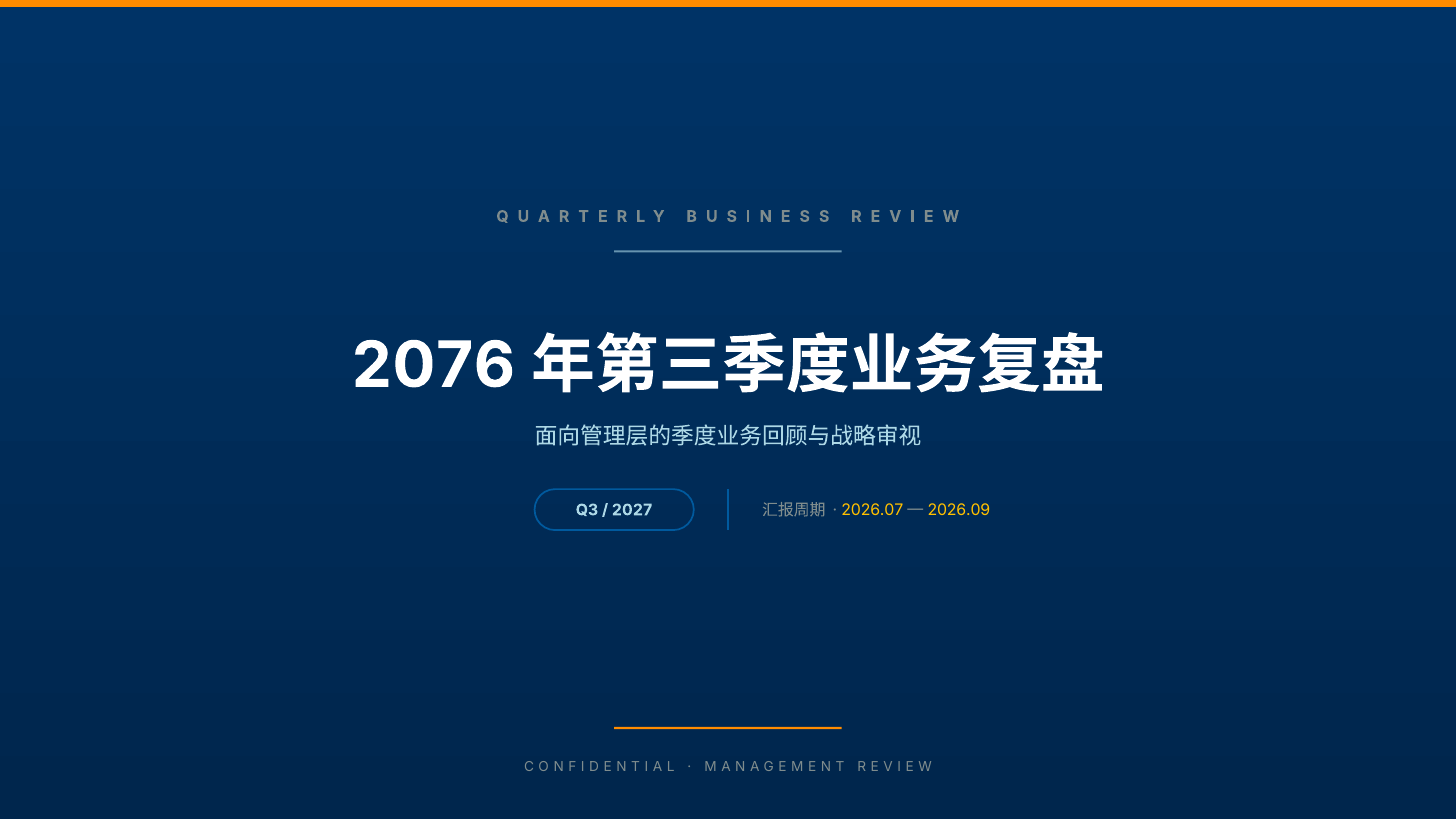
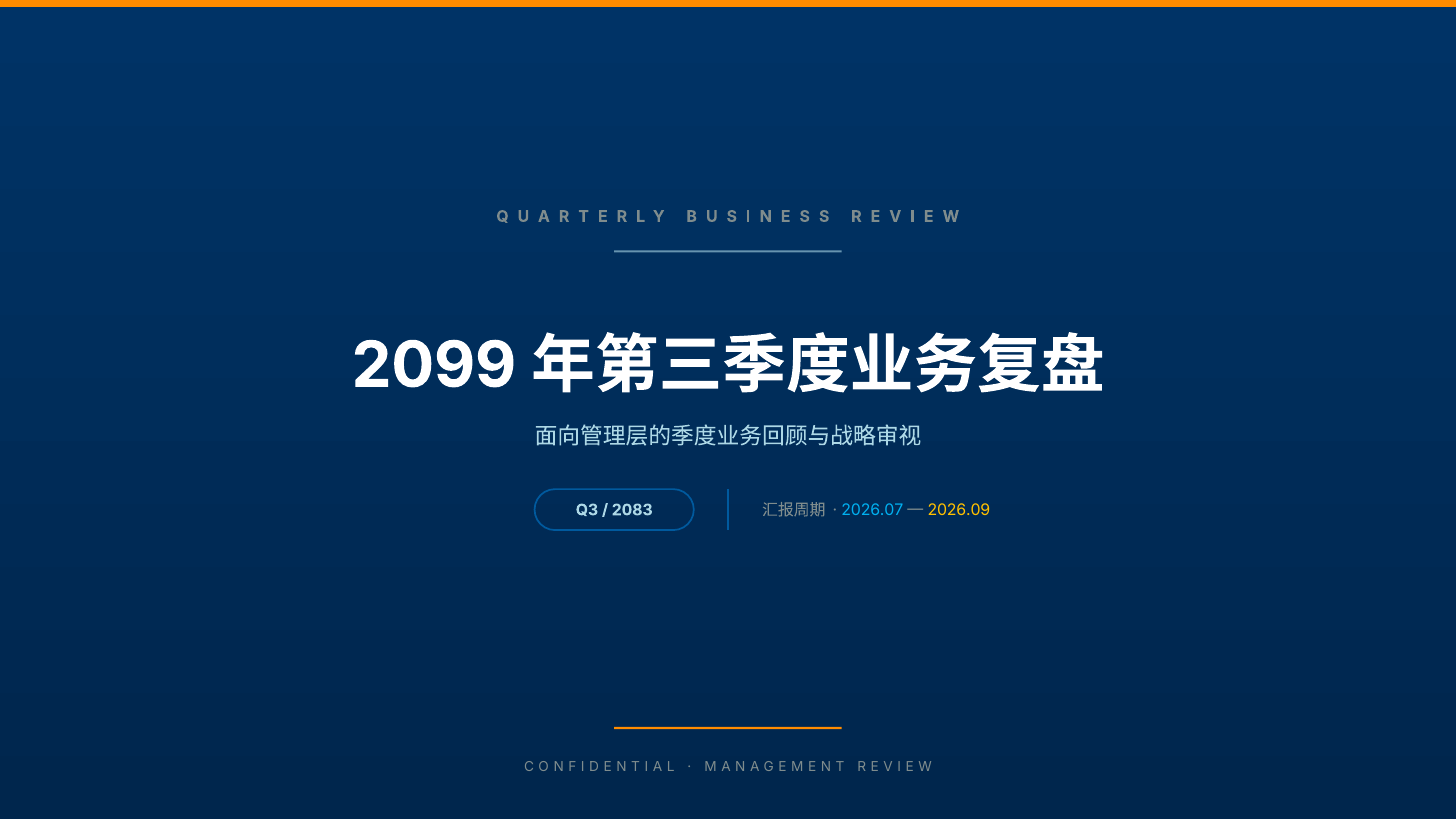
2076: 2076 -> 2099
2027: 2027 -> 2083
2026.07 colour: yellow -> light blue
